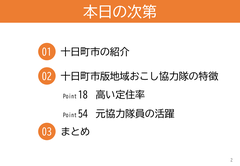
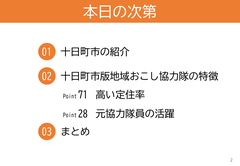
18: 18 -> 71
54: 54 -> 28
